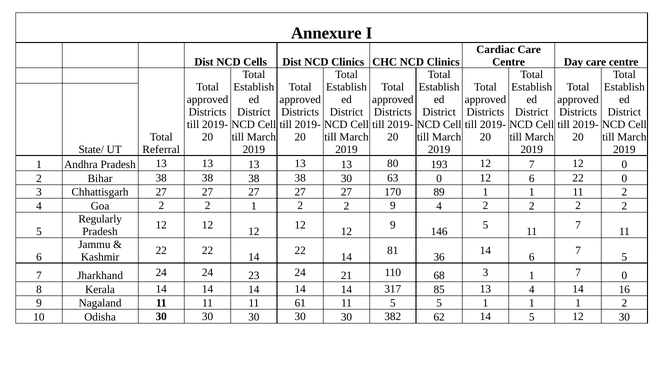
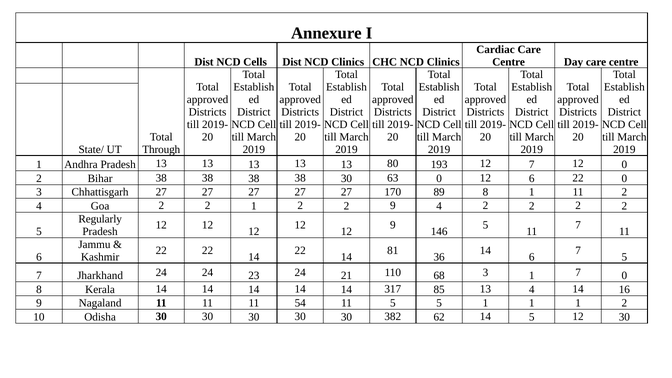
Referral: Referral -> Through
89 1: 1 -> 8
61: 61 -> 54
